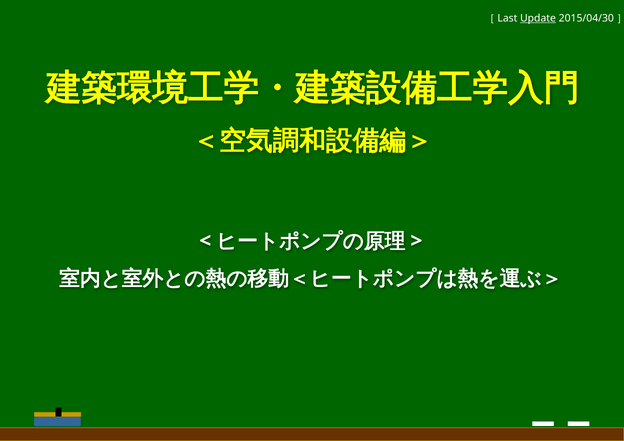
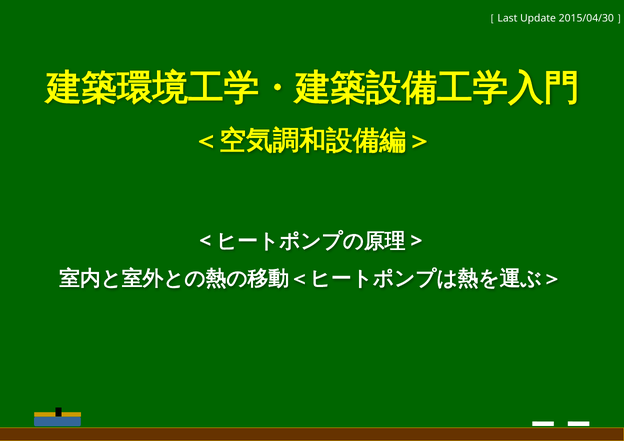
Update underline: present -> none
